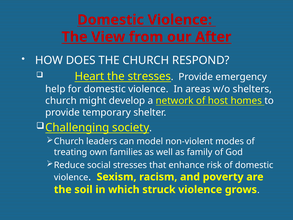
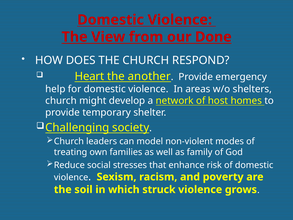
After: After -> Done
the stresses: stresses -> another
